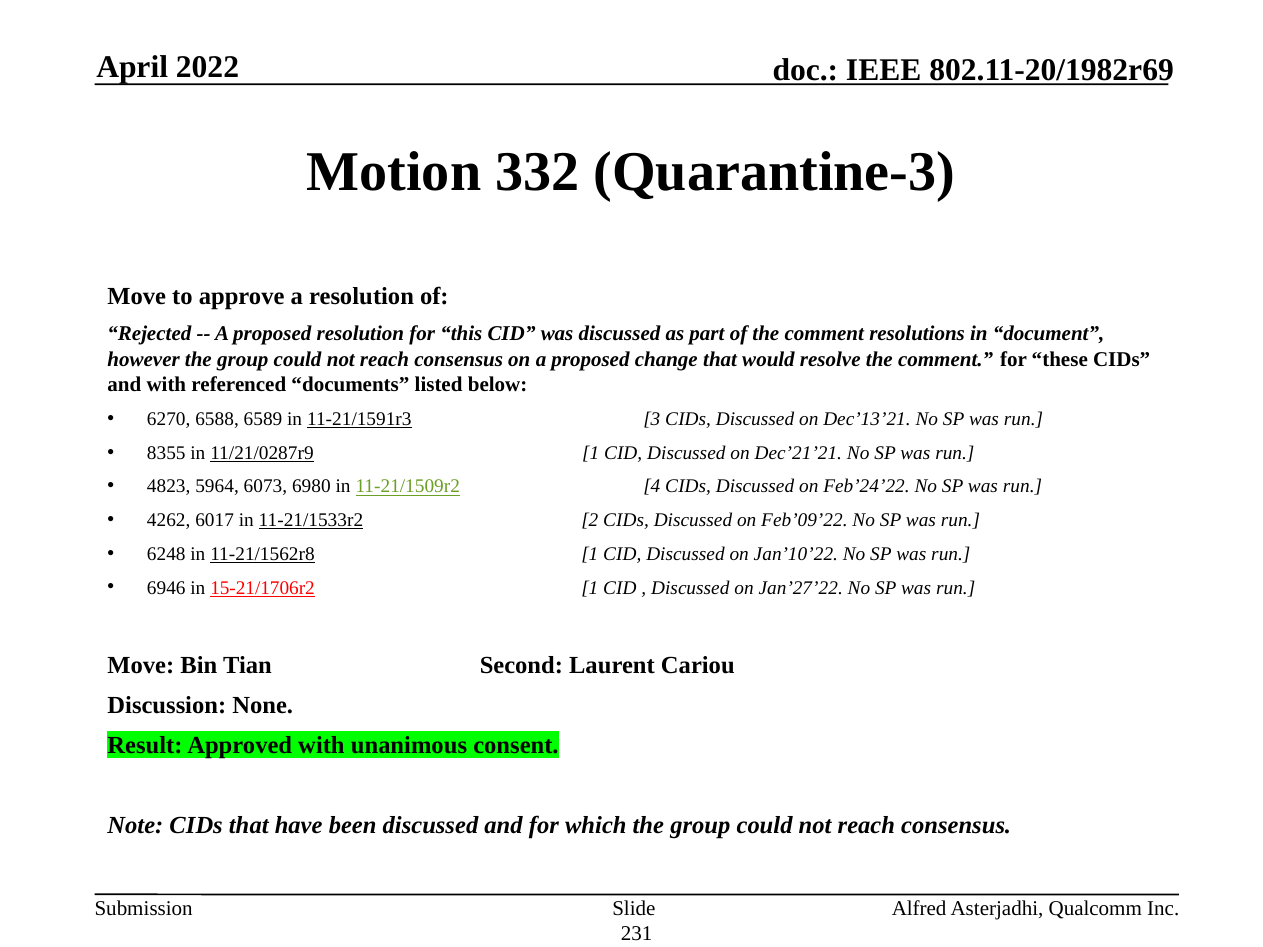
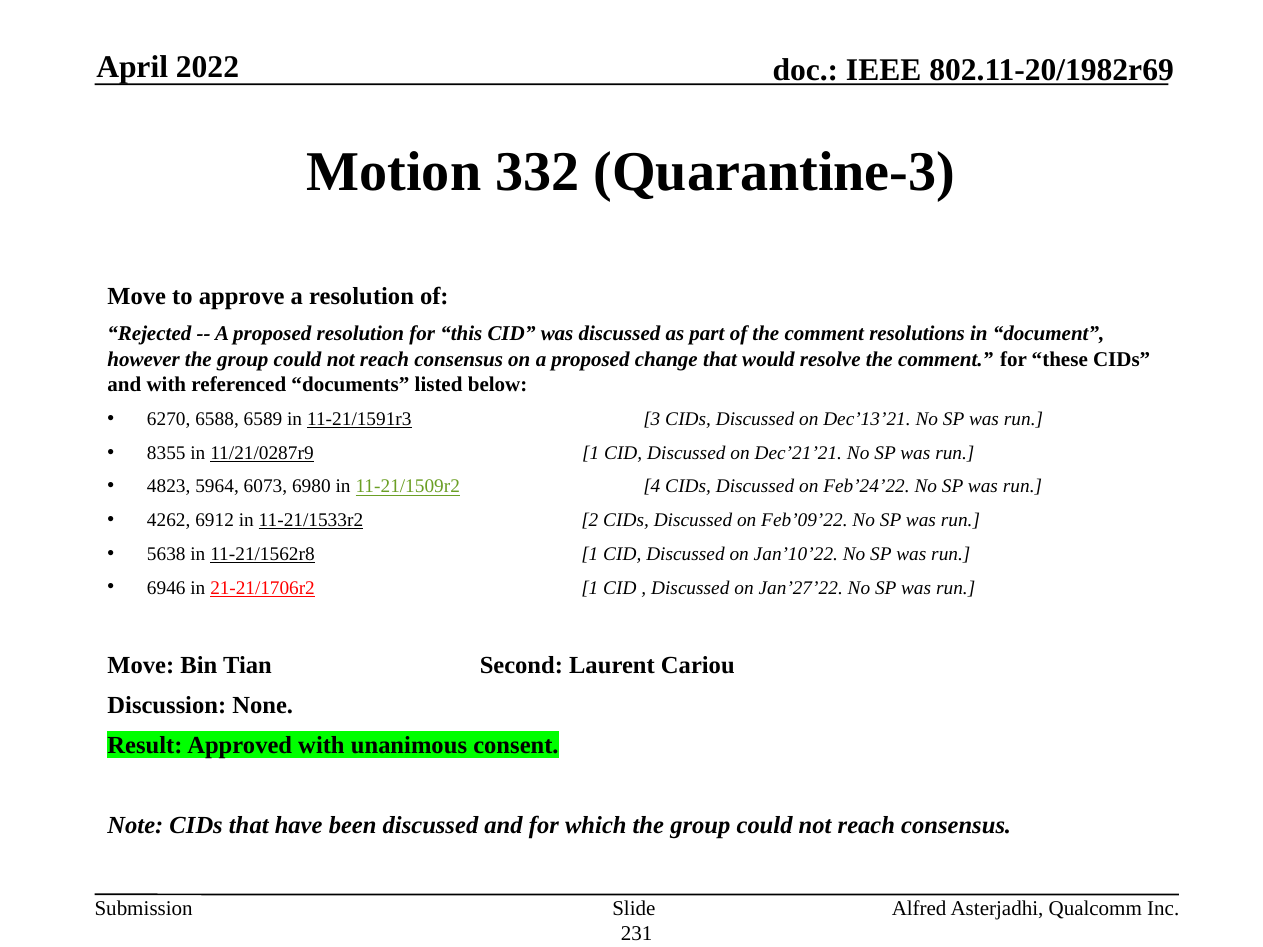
6017: 6017 -> 6912
6248: 6248 -> 5638
15-21/1706r2: 15-21/1706r2 -> 21-21/1706r2
